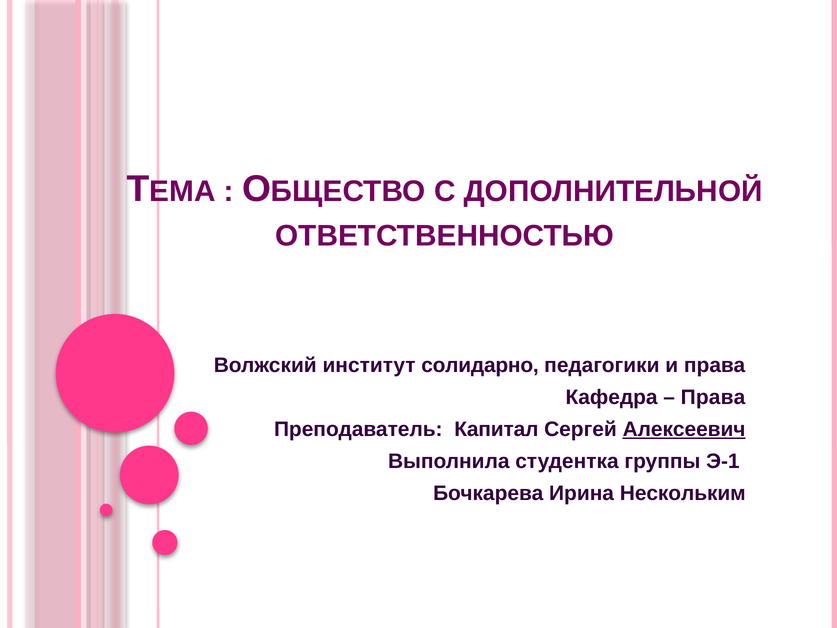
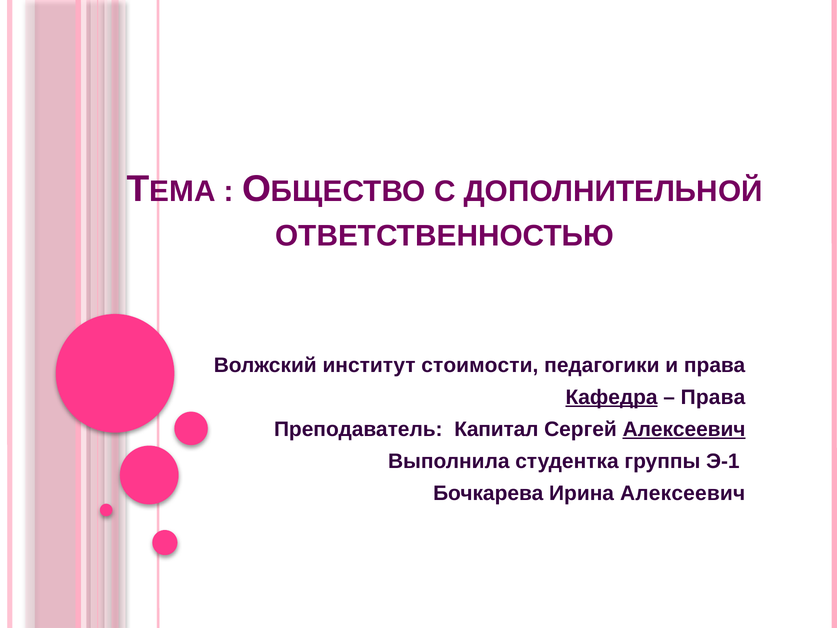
солидарно: солидарно -> стоимости
Кафедра underline: none -> present
Ирина Нескольким: Нескольким -> Алексеевич
